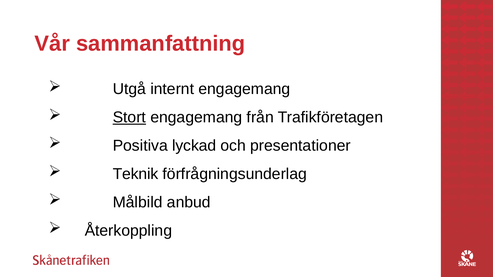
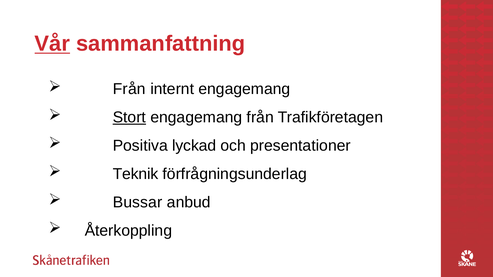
Vår underline: none -> present
Utgå at (129, 89): Utgå -> Från
Målbild: Målbild -> Bussar
